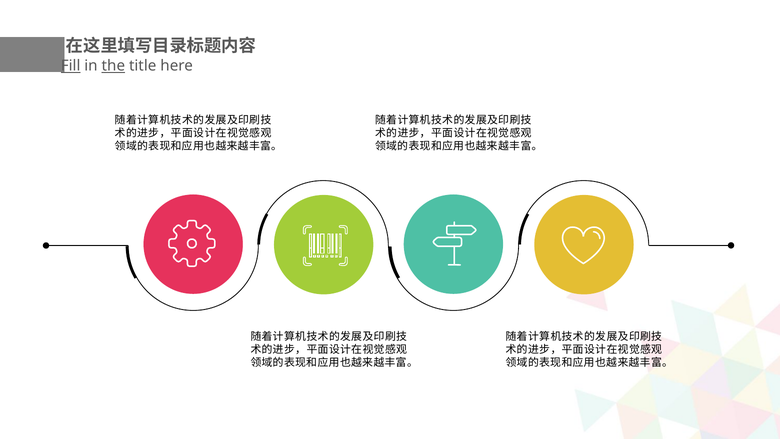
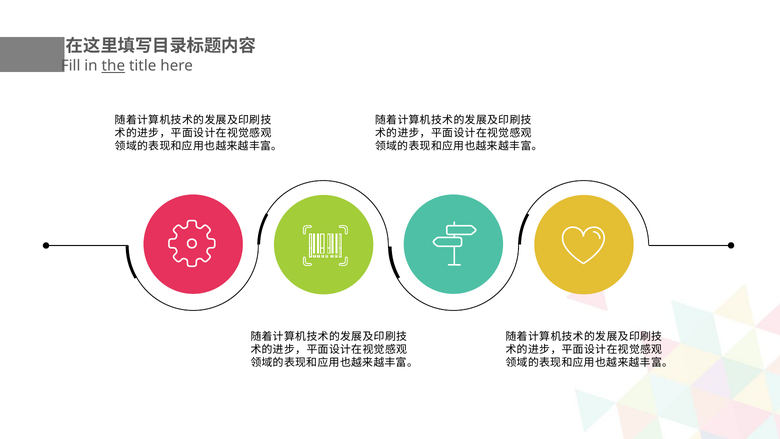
Fill underline: present -> none
